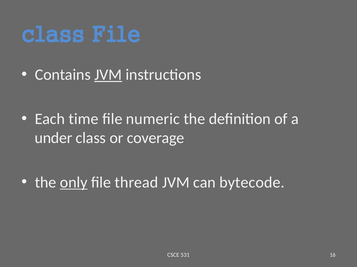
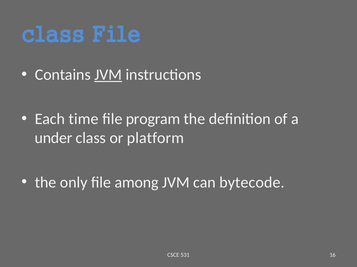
numeric: numeric -> program
coverage: coverage -> platform
only underline: present -> none
thread: thread -> among
